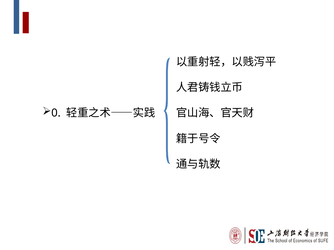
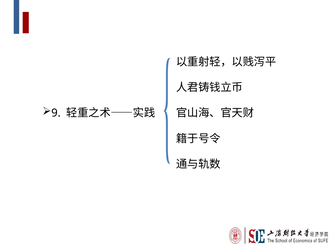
0: 0 -> 9
